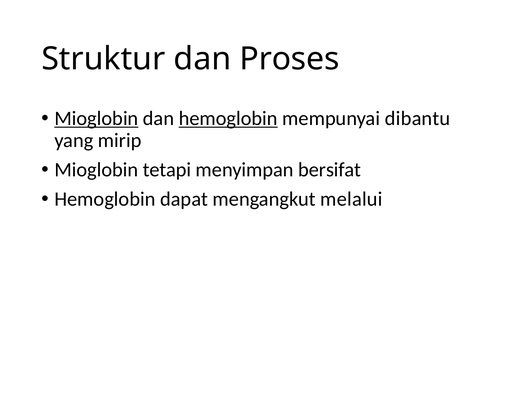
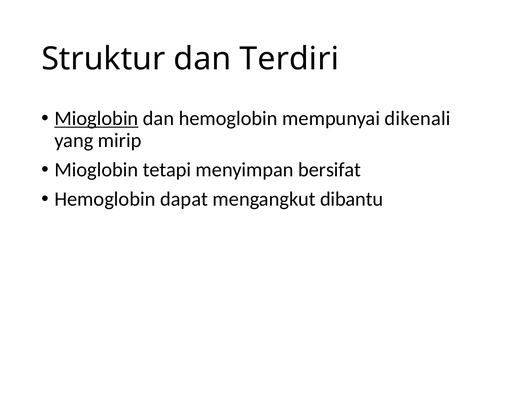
Proses: Proses -> Terdiri
hemoglobin at (228, 118) underline: present -> none
dibantu: dibantu -> dikenali
melalui: melalui -> dibantu
